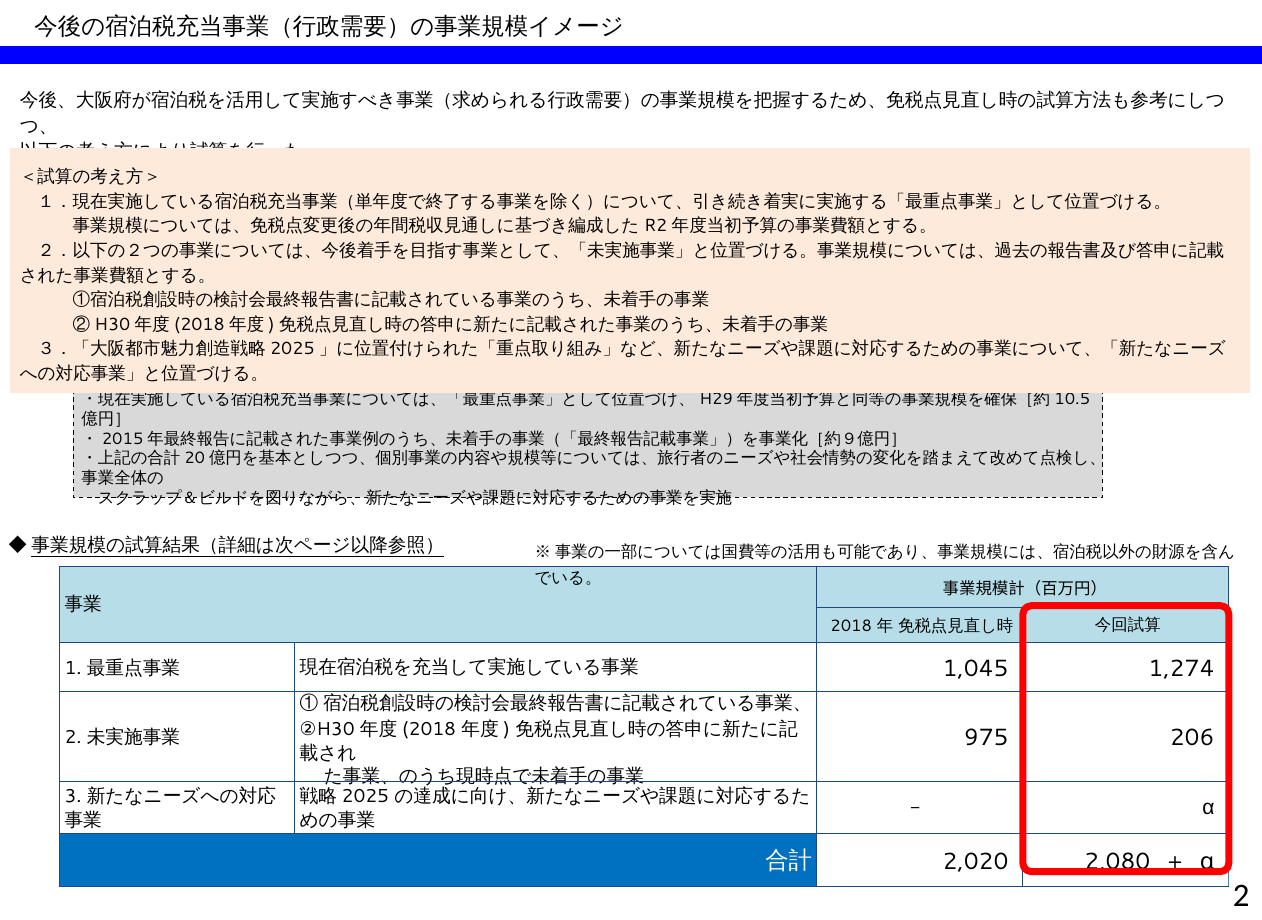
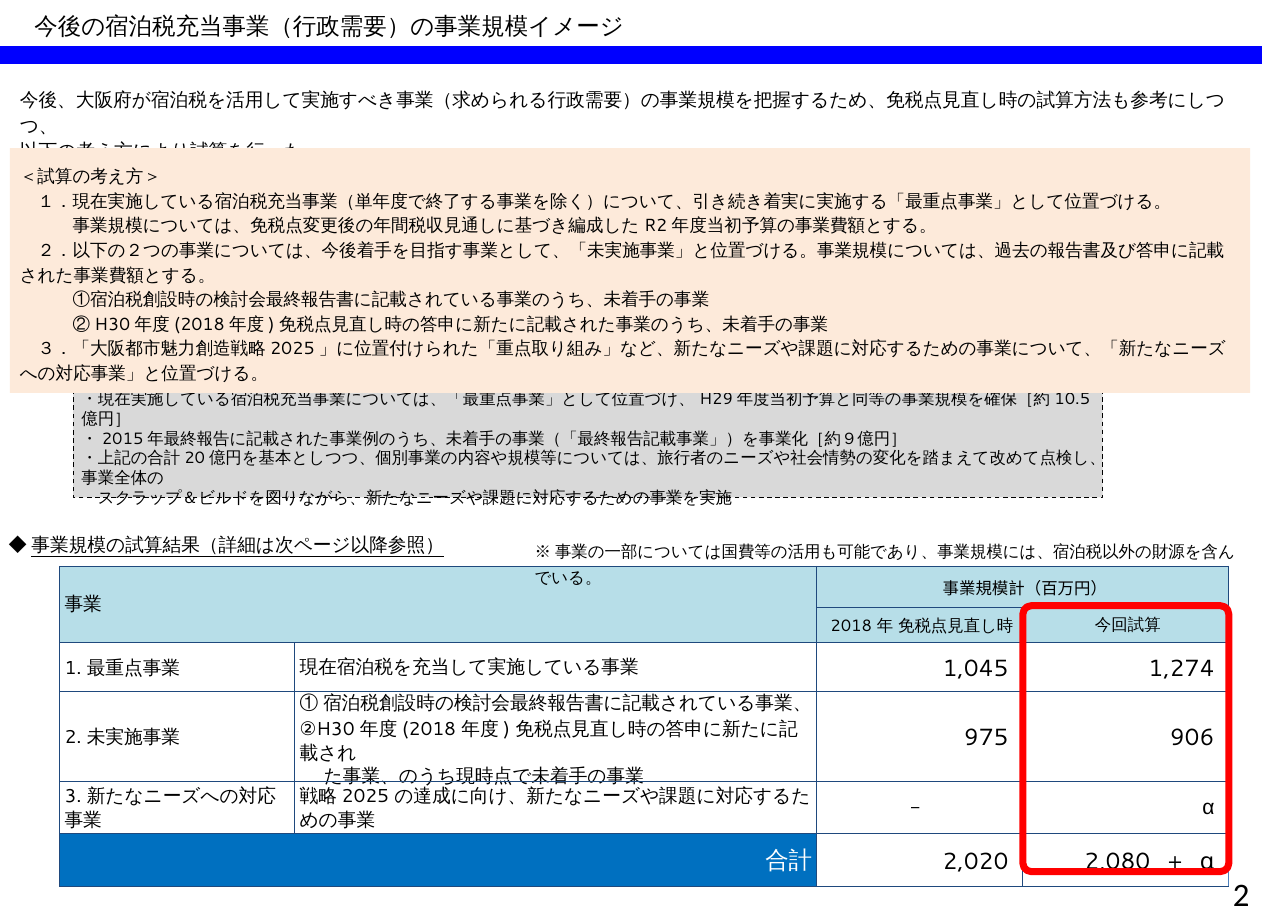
206: 206 -> 906
